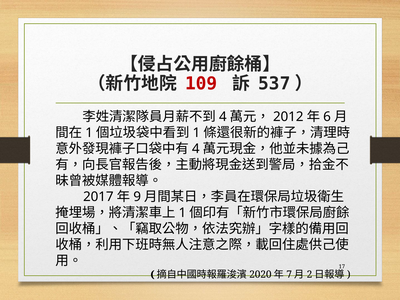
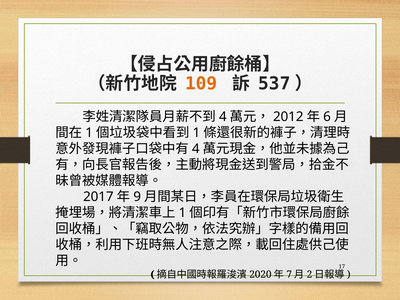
109 colour: red -> orange
